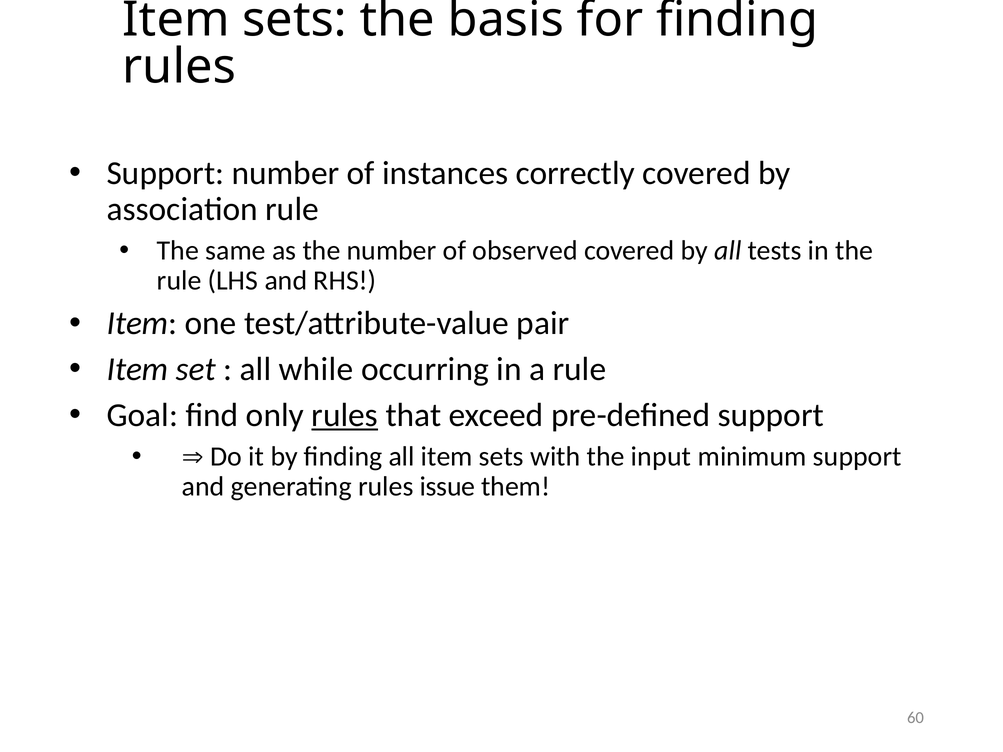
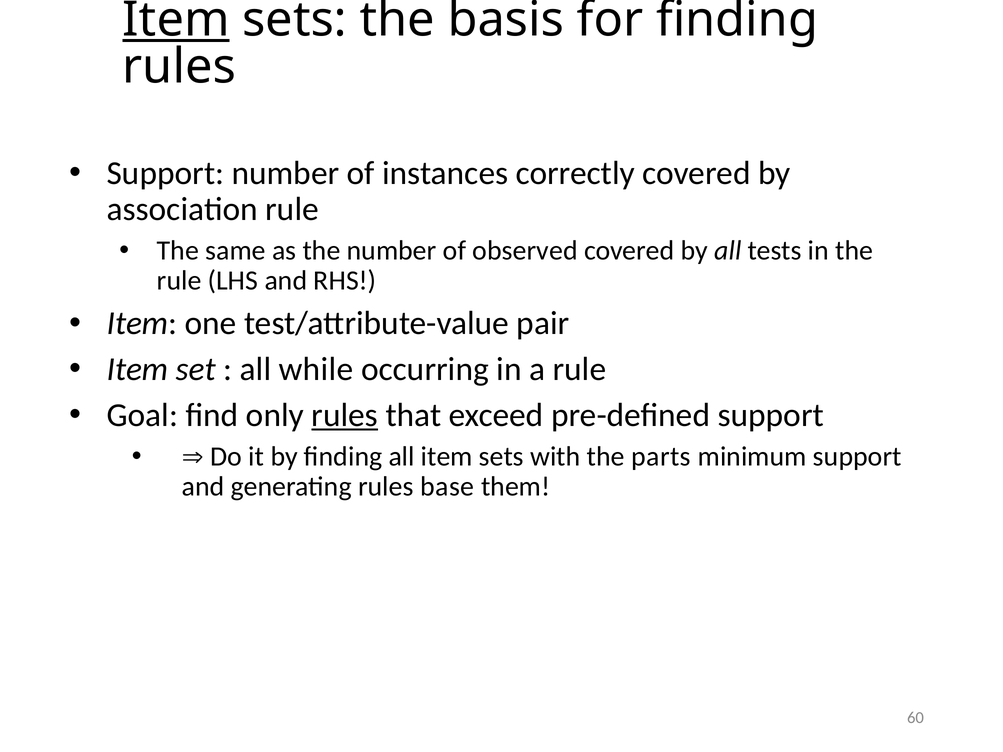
Item at (176, 19) underline: none -> present
input: input -> parts
issue: issue -> base
